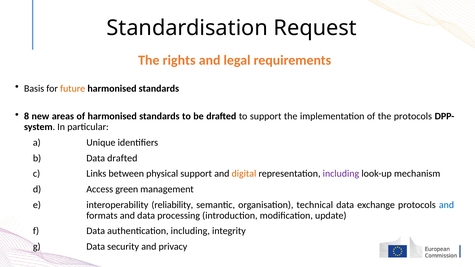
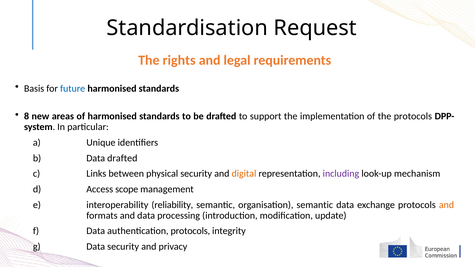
future colour: orange -> blue
physical support: support -> security
green: green -> scope
organisation technical: technical -> semantic
and at (446, 205) colour: blue -> orange
authentication including: including -> protocols
